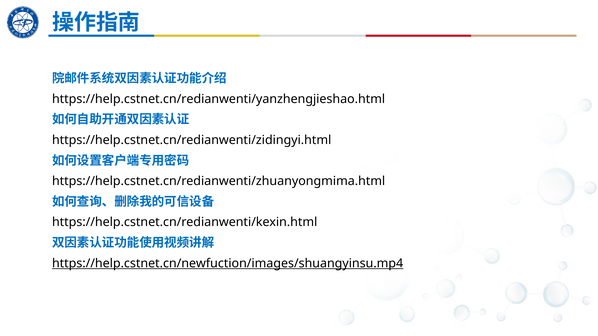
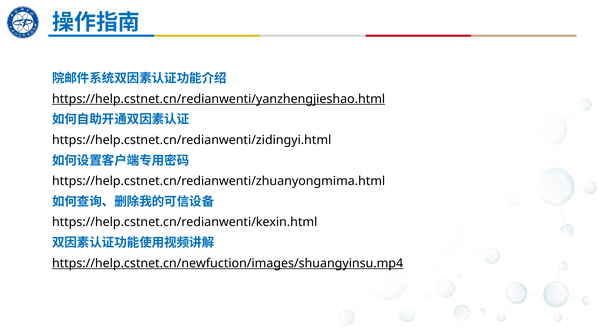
https://help.cstnet.cn/redianwenti/yanzhengjieshao.html underline: none -> present
